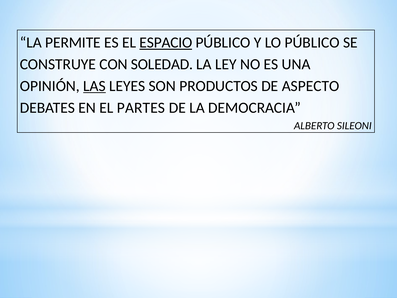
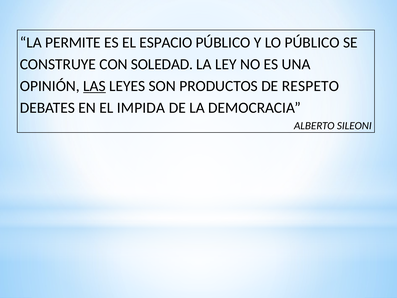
ESPACIO underline: present -> none
ASPECTO: ASPECTO -> RESPETO
PARTES: PARTES -> IMPIDA
